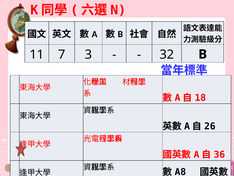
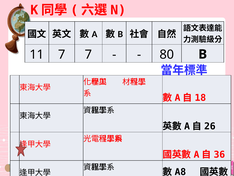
7 3: 3 -> 7
32: 32 -> 80
